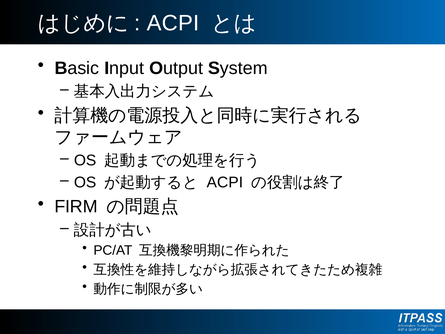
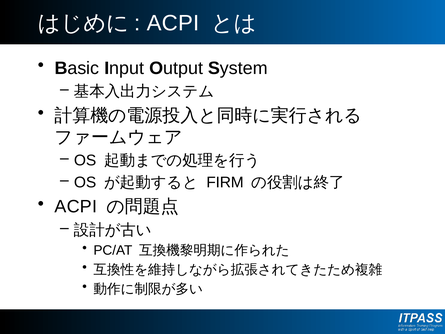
ACPI at (225, 182): ACPI -> FIRM
FIRM at (76, 207): FIRM -> ACPI
